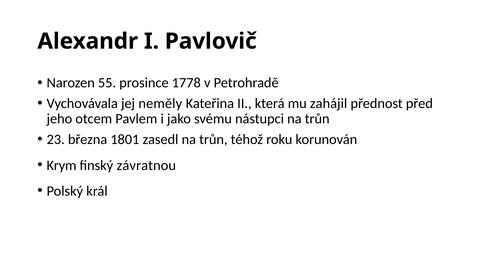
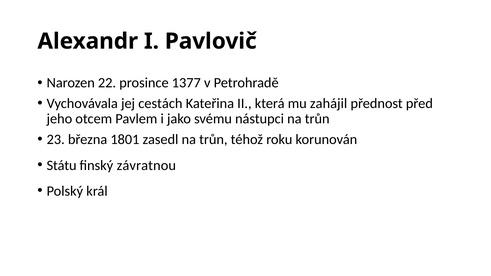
55: 55 -> 22
1778: 1778 -> 1377
neměly: neměly -> cestách
Krym: Krym -> Státu
